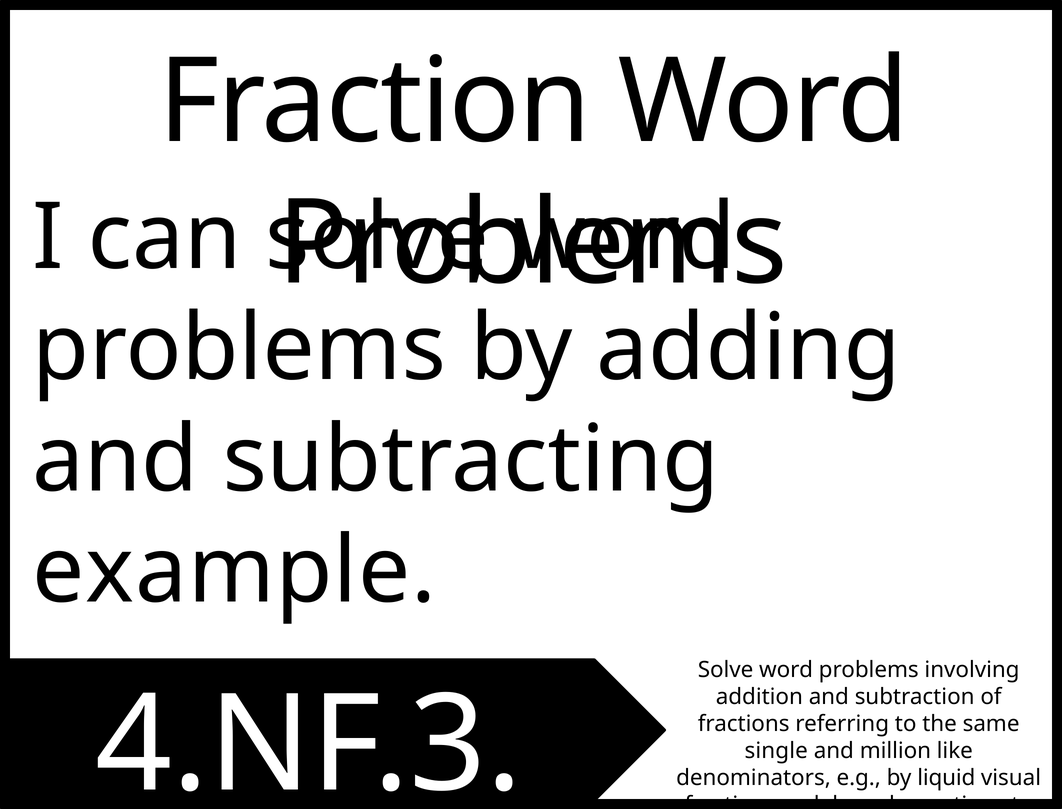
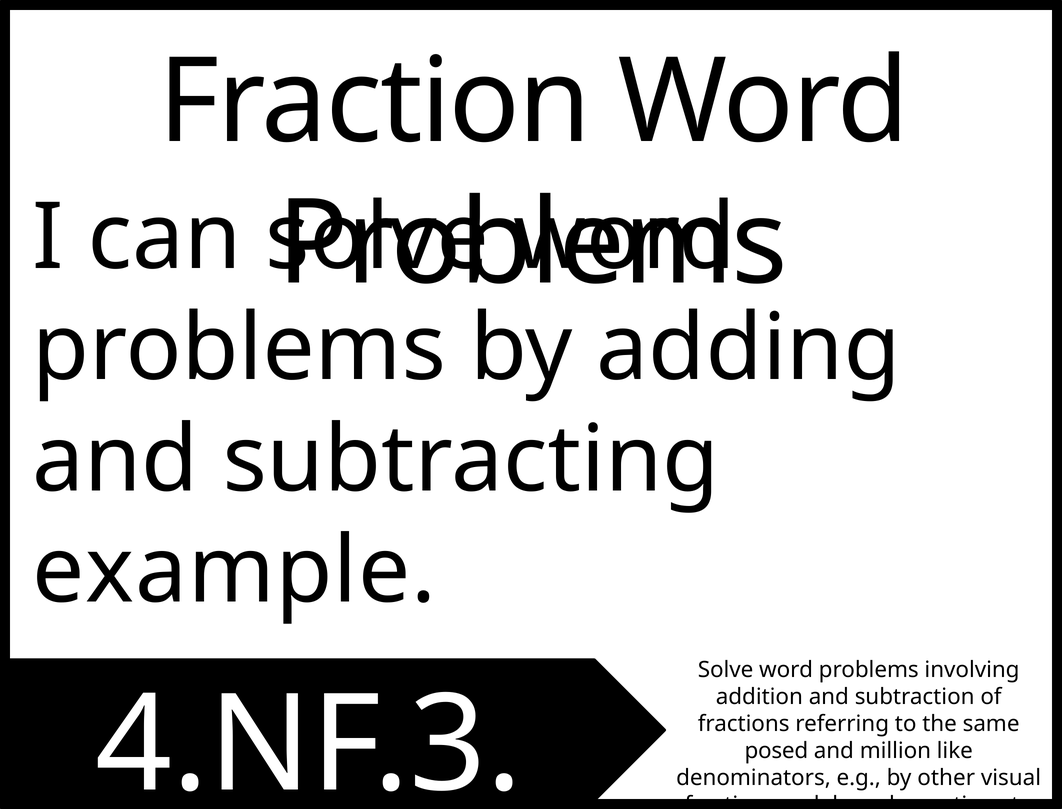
single: single -> posed
liquid: liquid -> other
